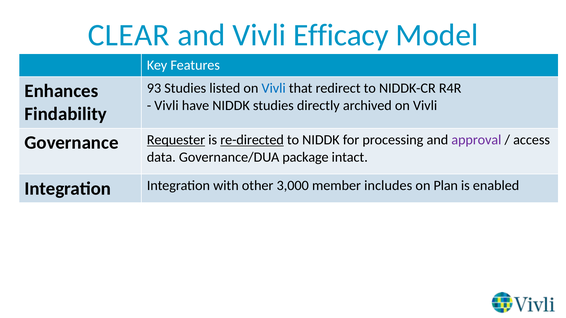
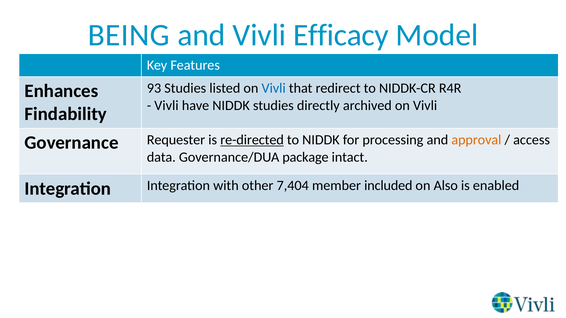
CLEAR: CLEAR -> BEING
Requester underline: present -> none
approval colour: purple -> orange
3,000: 3,000 -> 7,404
includes: includes -> included
Plan: Plan -> Also
